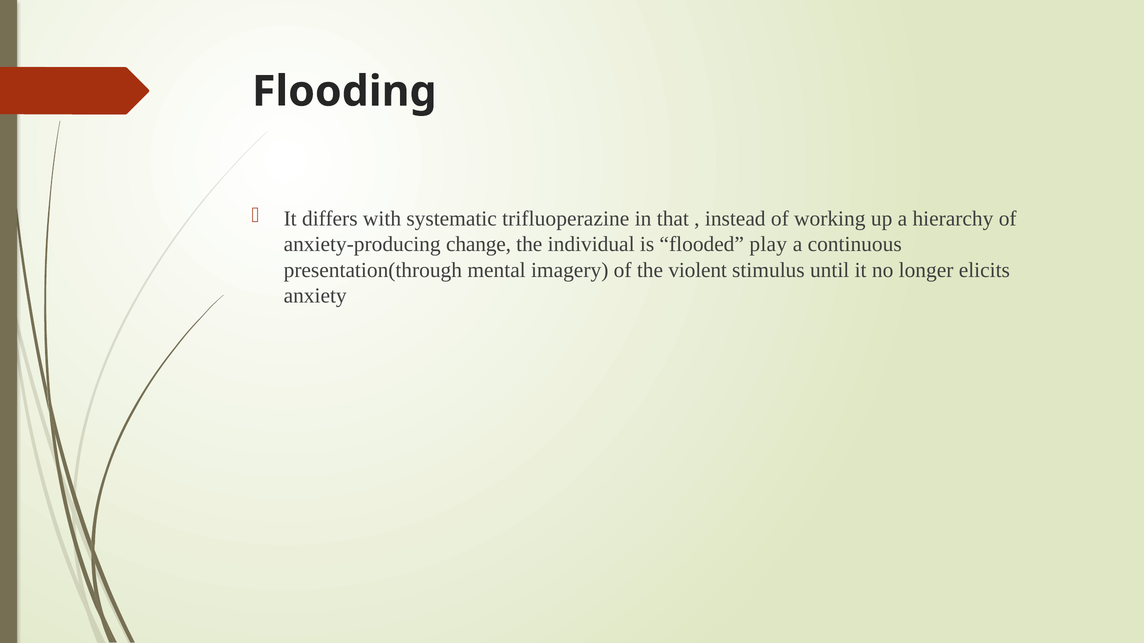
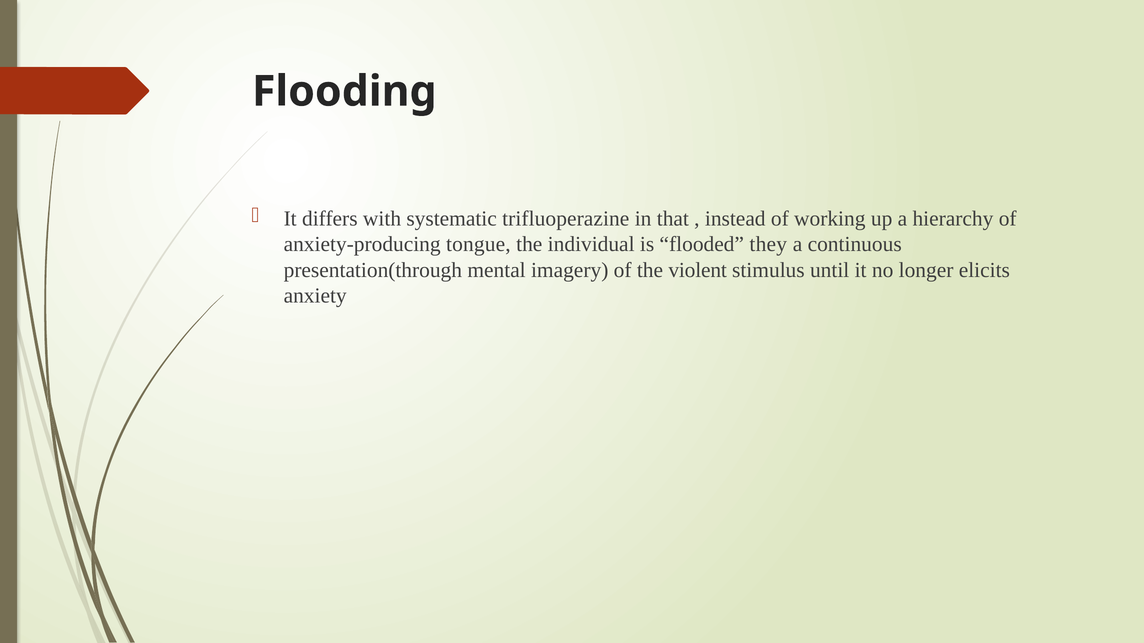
change: change -> tongue
play: play -> they
